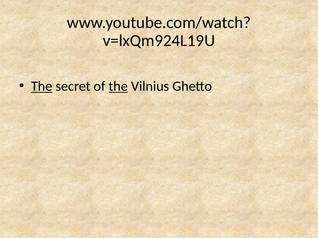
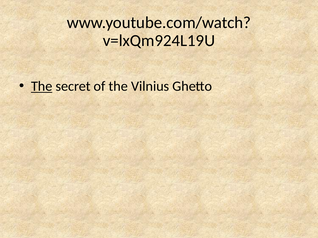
the at (118, 87) underline: present -> none
